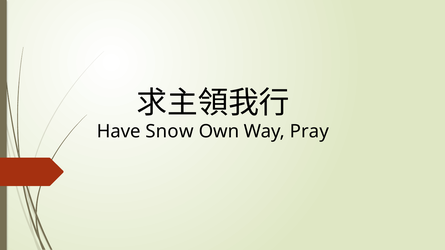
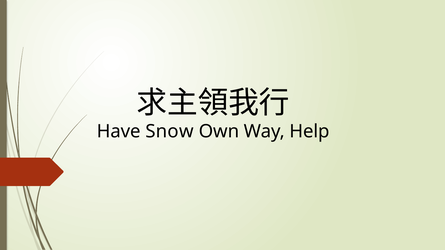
Pray: Pray -> Help
